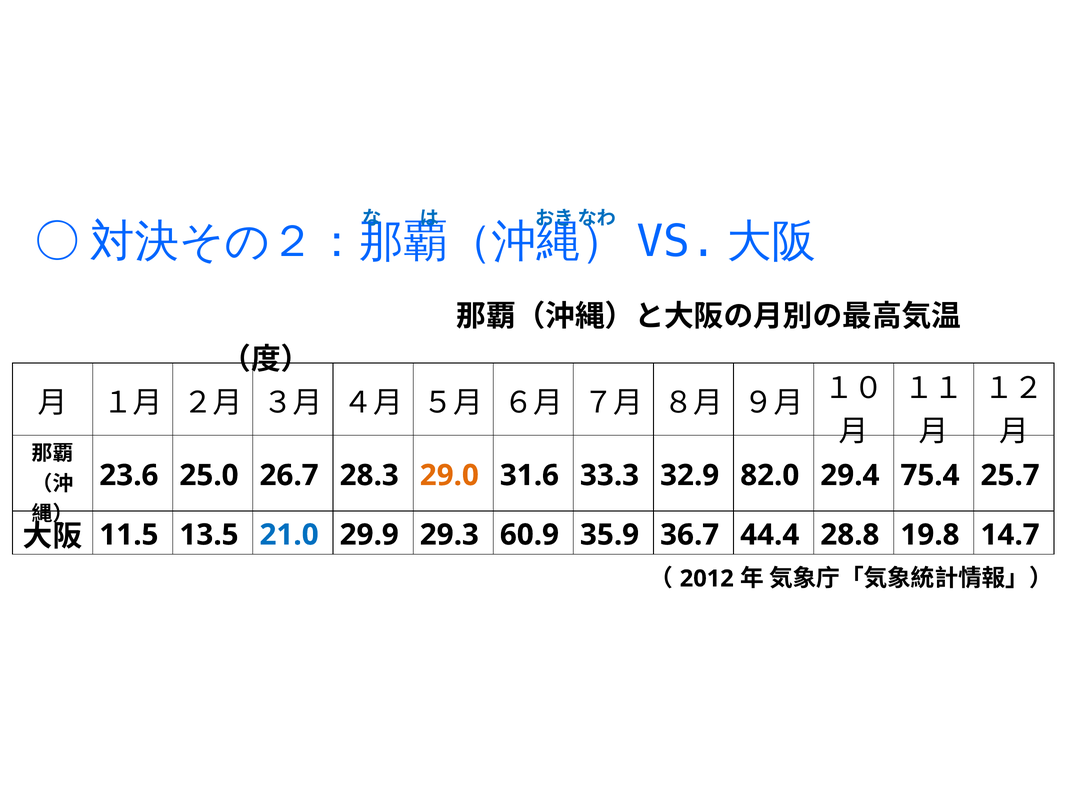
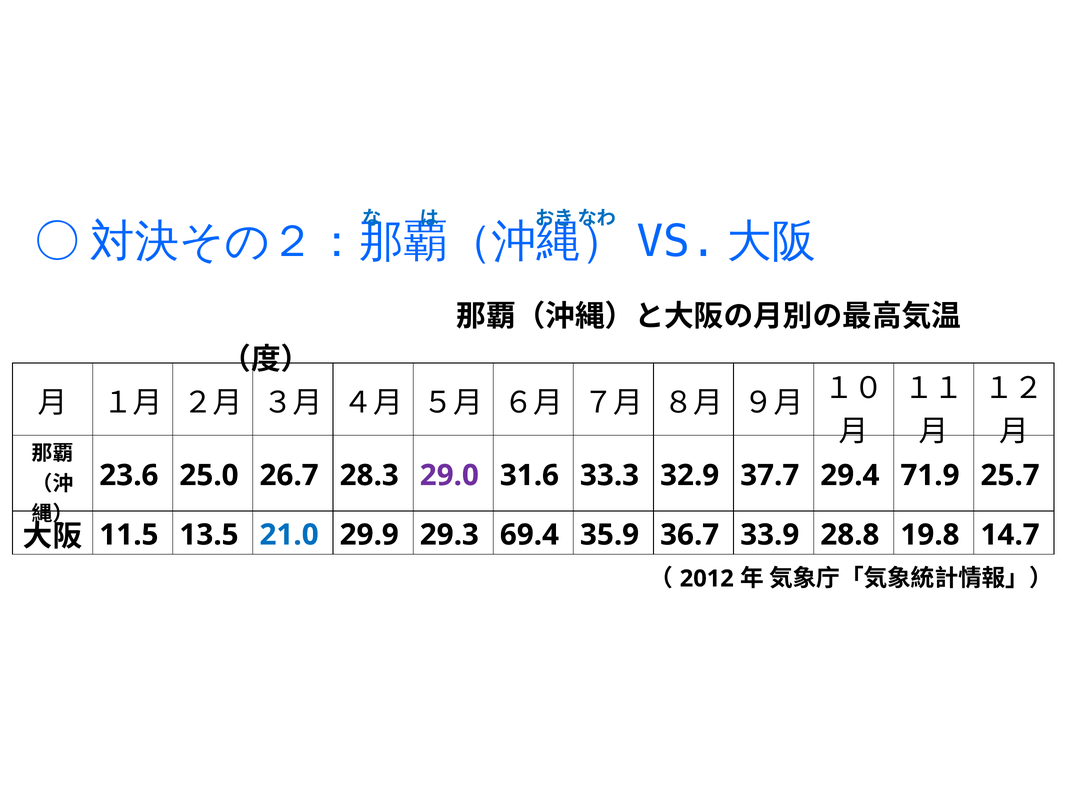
29.0 colour: orange -> purple
82.0: 82.0 -> 37.7
75.4: 75.4 -> 71.9
60.9: 60.9 -> 69.4
44.4: 44.4 -> 33.9
